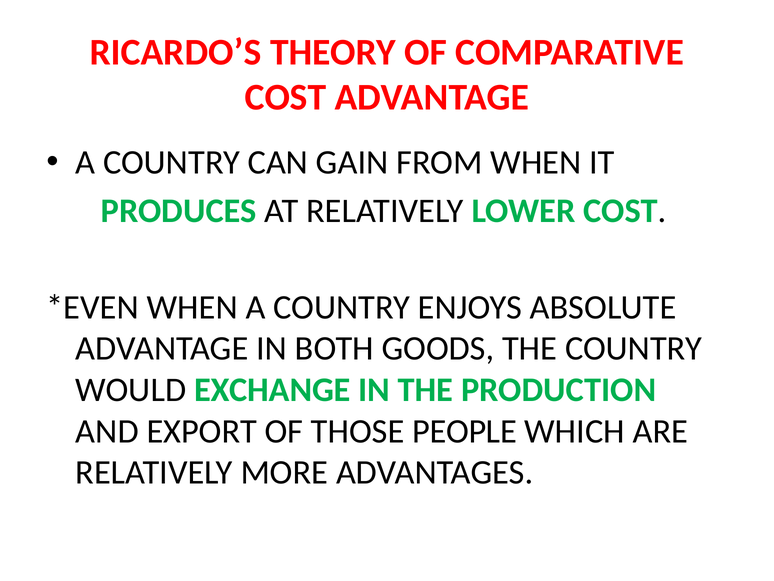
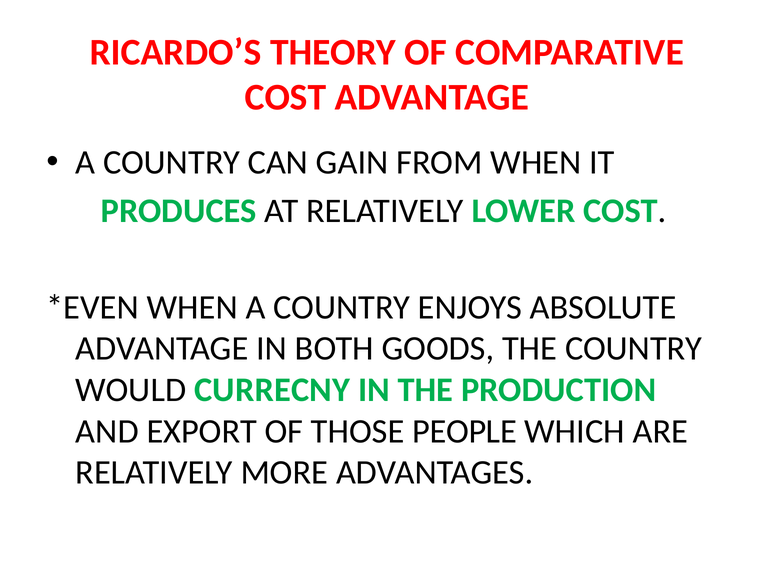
EXCHANGE: EXCHANGE -> CURRECNY
